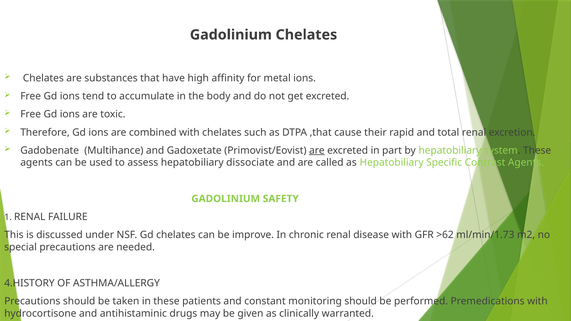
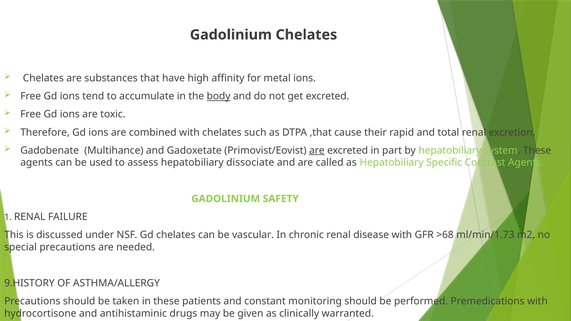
body underline: none -> present
improve: improve -> vascular
>62: >62 -> >68
4.HISTORY: 4.HISTORY -> 9.HISTORY
